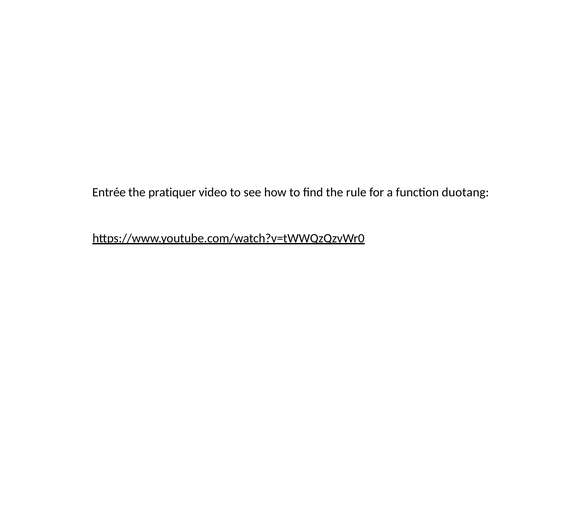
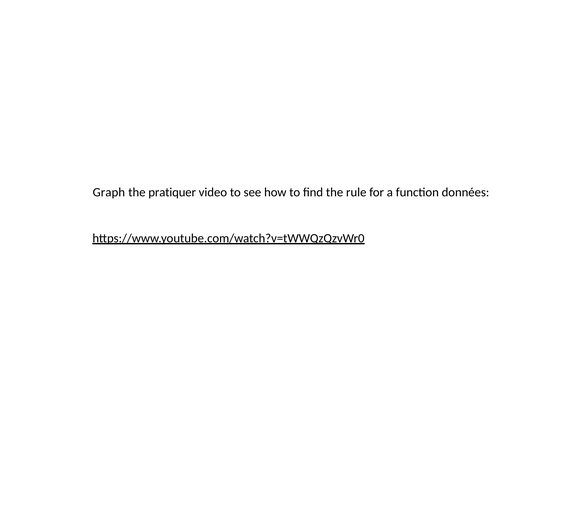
Entrée: Entrée -> Graph
duotang: duotang -> données
